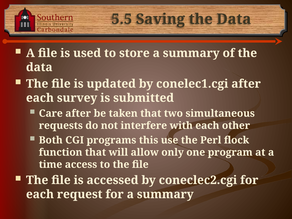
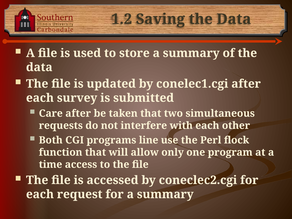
5.5: 5.5 -> 1.2
this: this -> line
